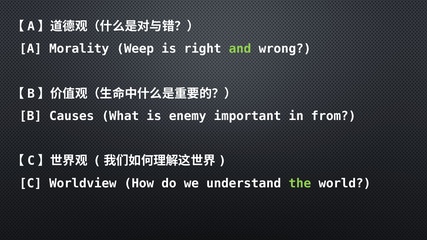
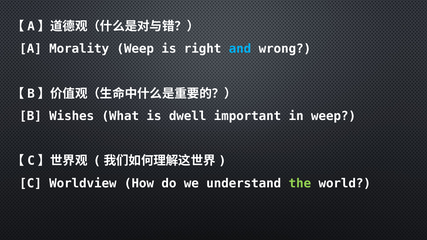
and colour: light green -> light blue
Causes: Causes -> Wishes
enemy: enemy -> dwell
in from: from -> weep
